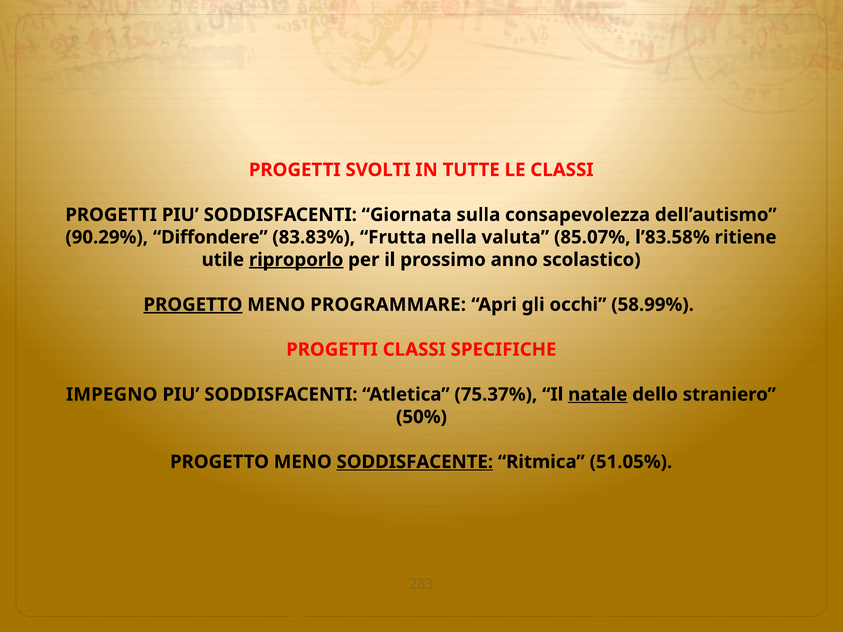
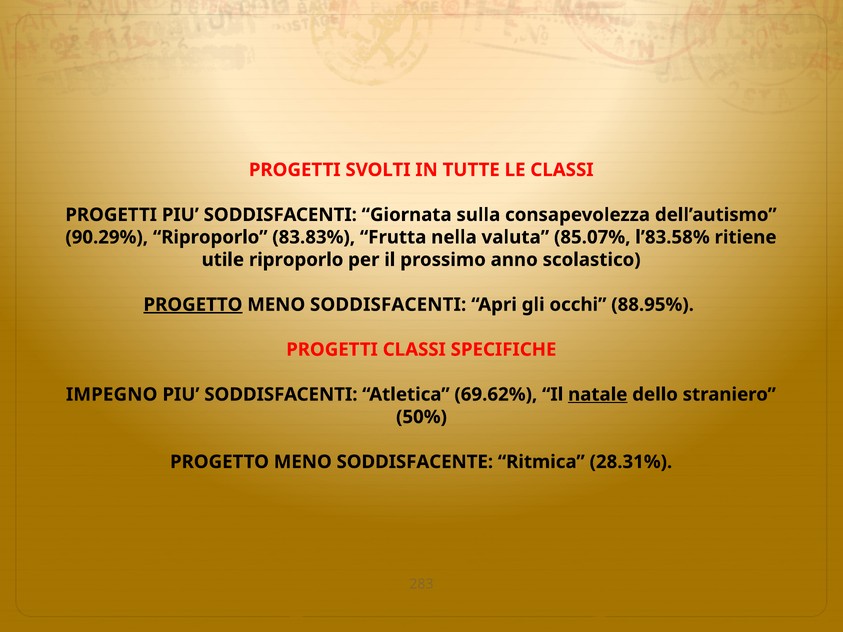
90.29% Diffondere: Diffondere -> Riproporlo
riproporlo at (296, 260) underline: present -> none
MENO PROGRAMMARE: PROGRAMMARE -> SODDISFACENTI
58.99%: 58.99% -> 88.95%
75.37%: 75.37% -> 69.62%
SODDISFACENTE underline: present -> none
51.05%: 51.05% -> 28.31%
